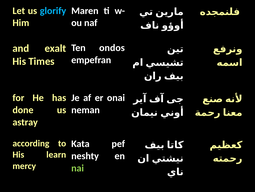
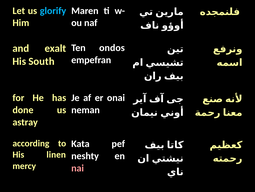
Times: Times -> South
learn: learn -> linen
nai colour: light green -> pink
